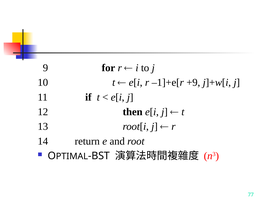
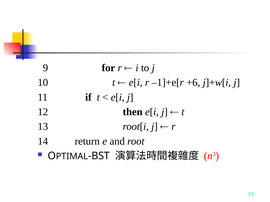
+9: +9 -> +6
